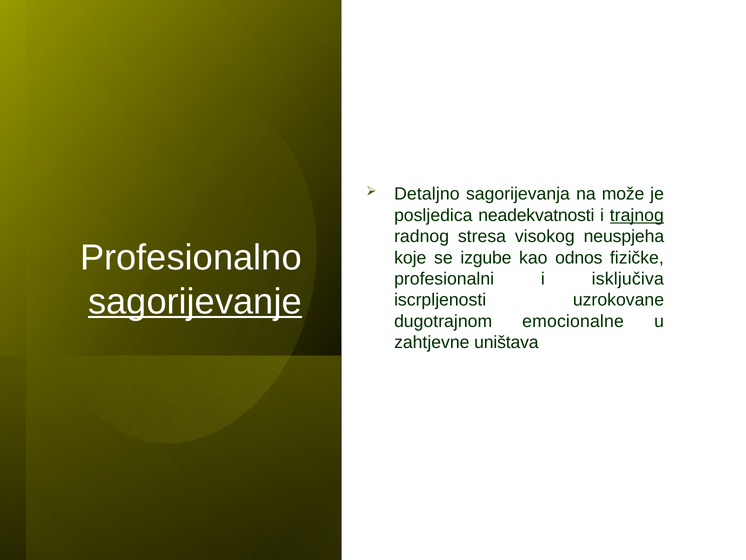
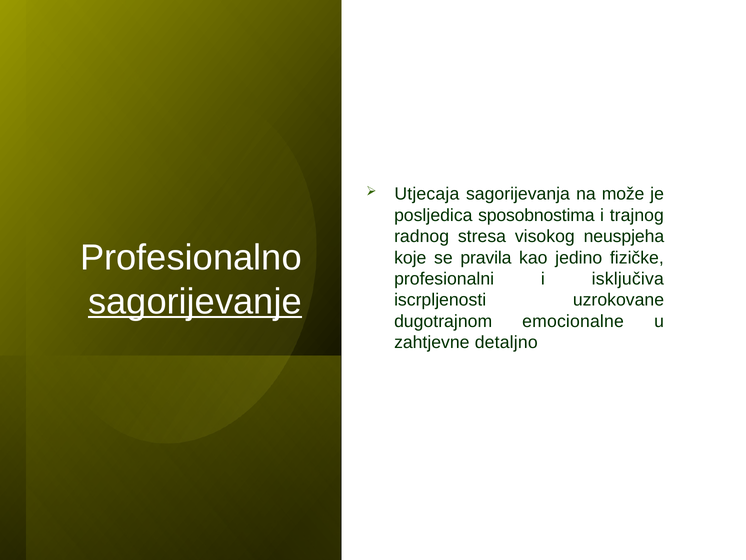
Detaljno: Detaljno -> Utjecaja
neadekvatnosti: neadekvatnosti -> sposobnostima
trajnog underline: present -> none
izgube: izgube -> pravila
odnos: odnos -> jedino
uništava: uništava -> detaljno
